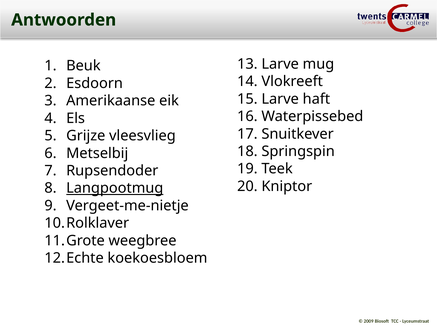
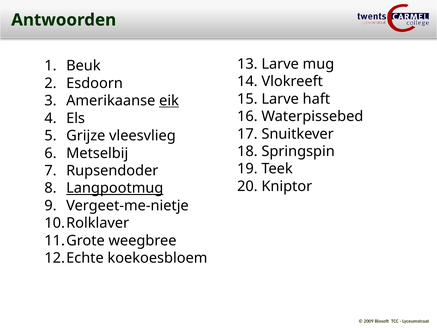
eik underline: none -> present
